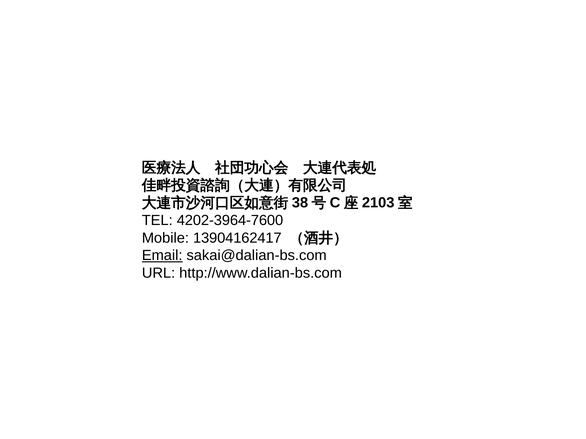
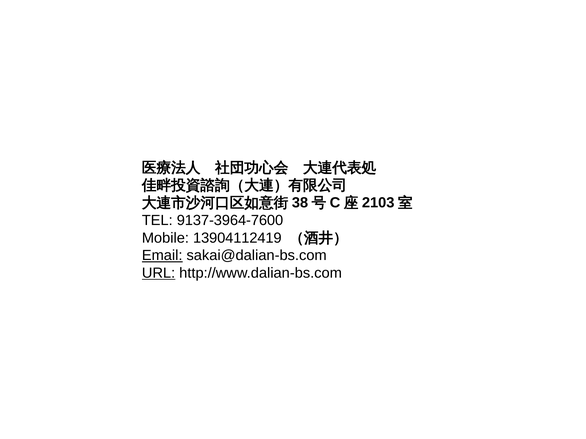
4202-3964-7600: 4202-3964-7600 -> 9137-3964-7600
13904162417: 13904162417 -> 13904112419
URL underline: none -> present
